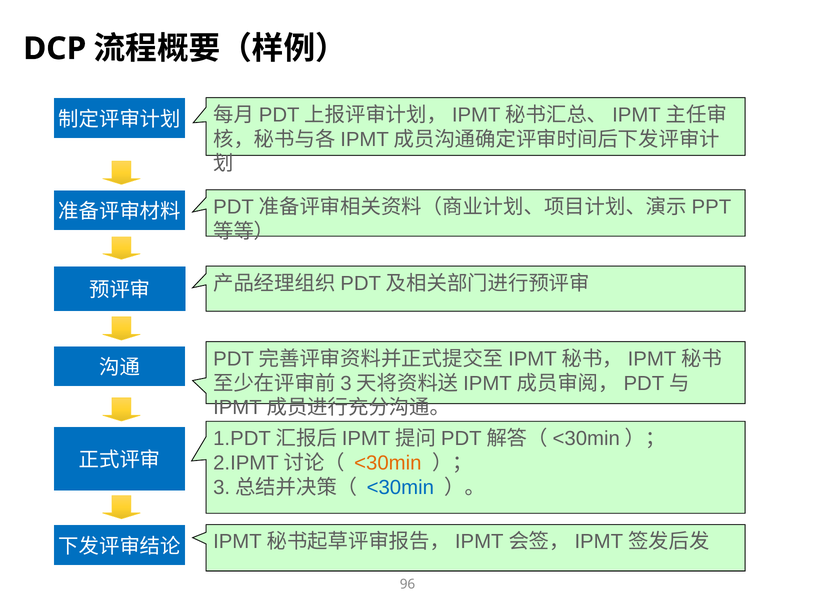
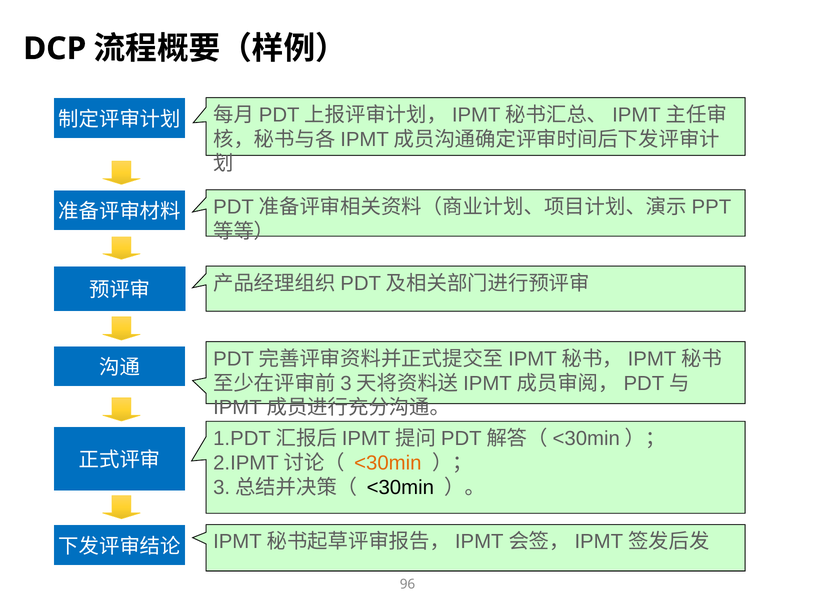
<30min at (400, 488) colour: blue -> black
